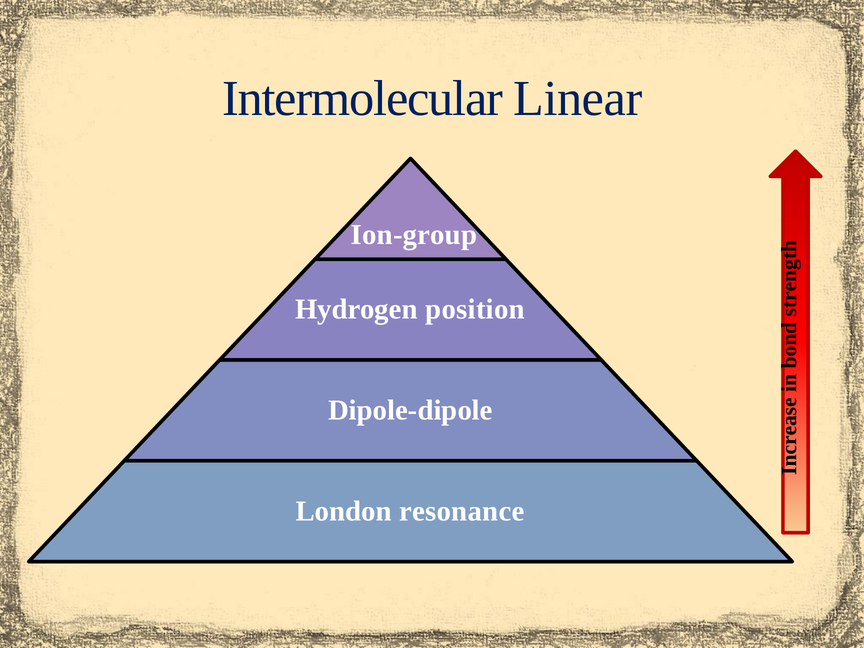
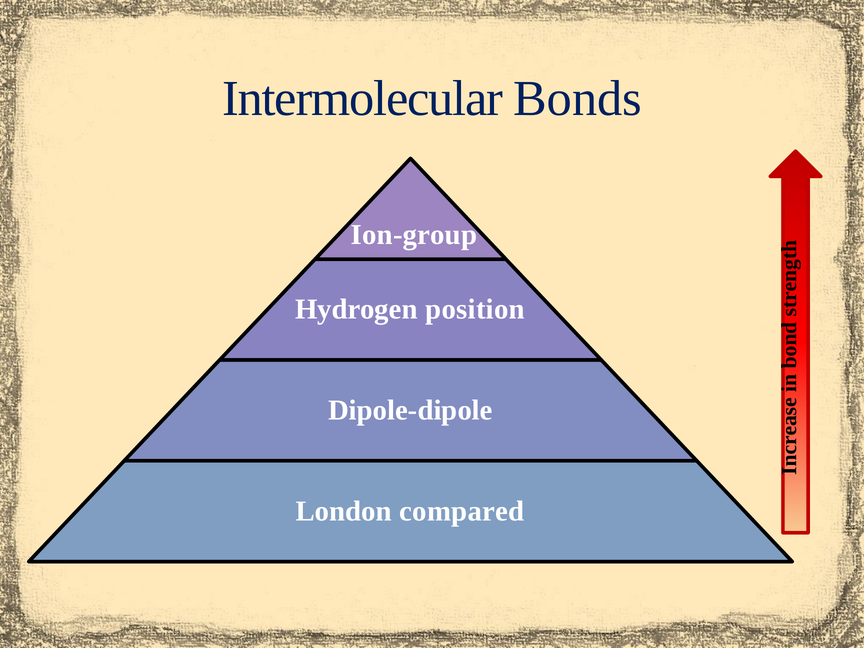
Linear: Linear -> Bonds
resonance: resonance -> compared
